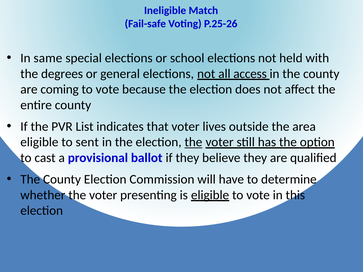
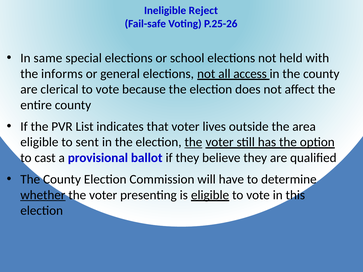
Match: Match -> Reject
degrees: degrees -> informs
coming: coming -> clerical
whether underline: none -> present
